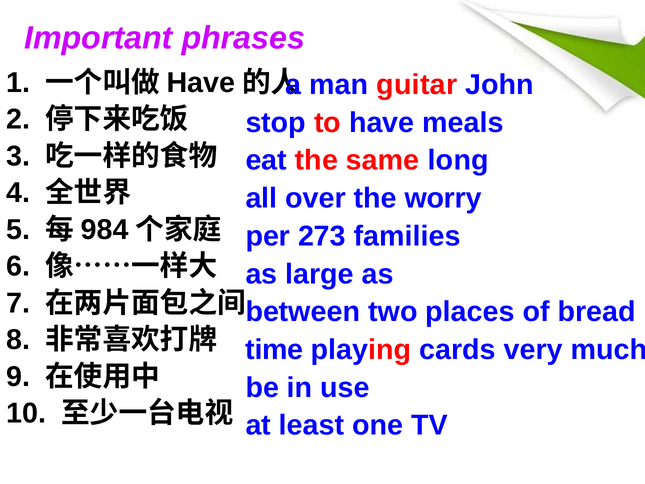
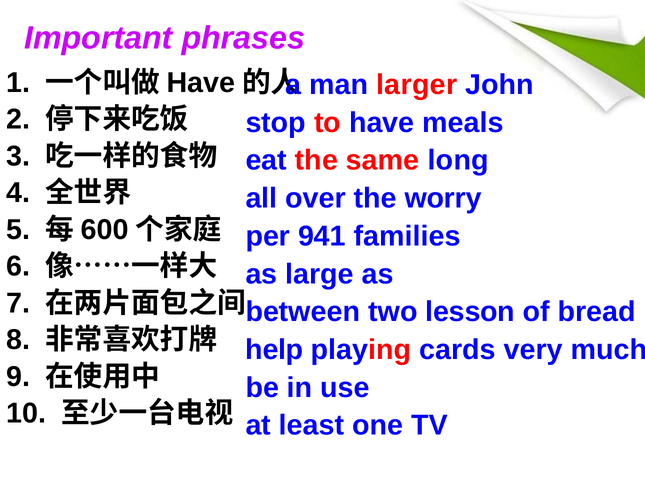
guitar: guitar -> larger
984: 984 -> 600
273: 273 -> 941
places: places -> lesson
time: time -> help
